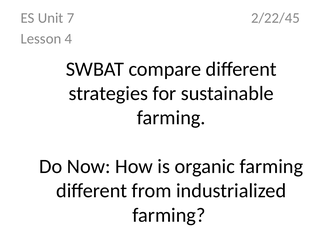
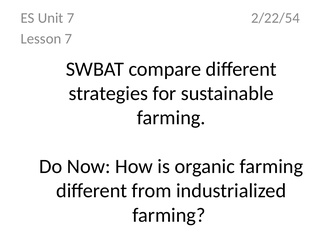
2/22/45: 2/22/45 -> 2/22/54
Lesson 4: 4 -> 7
